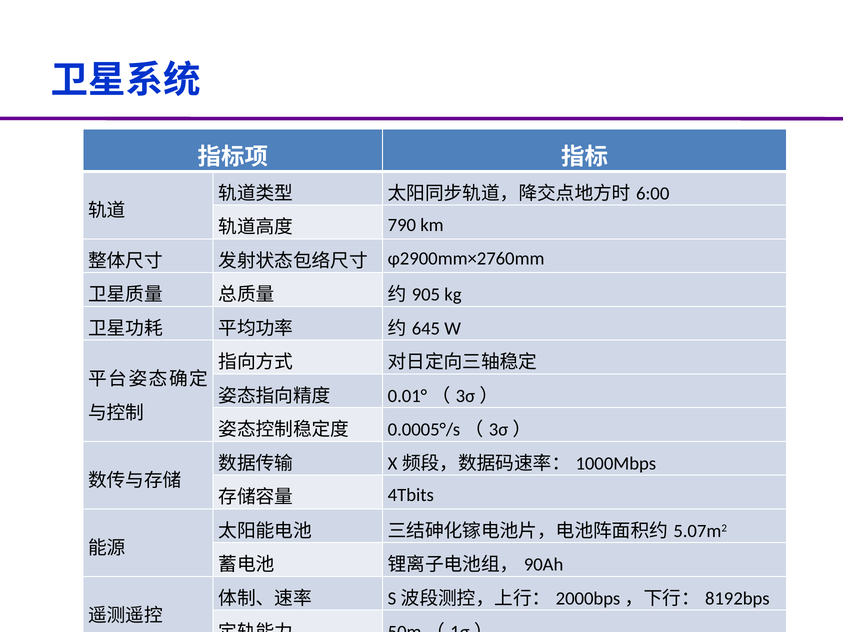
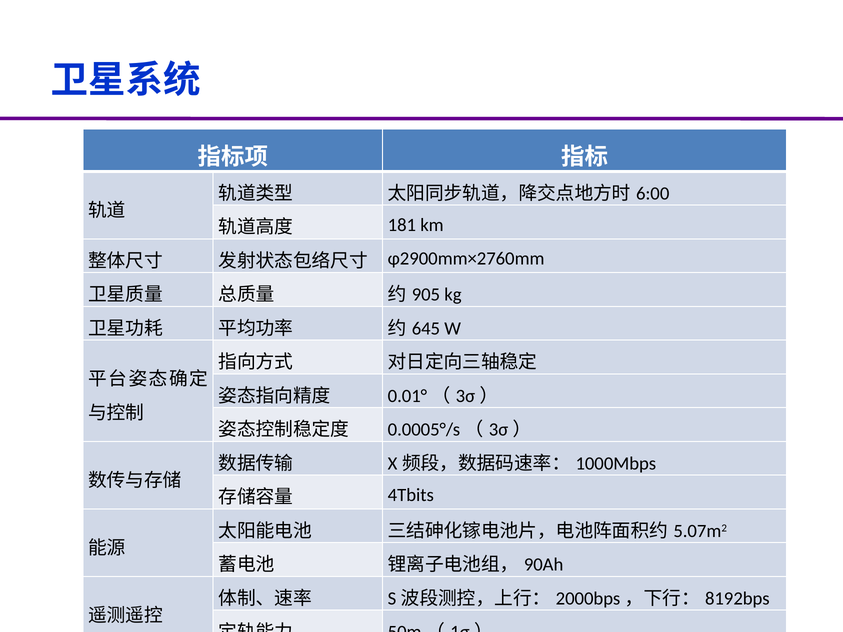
790: 790 -> 181
